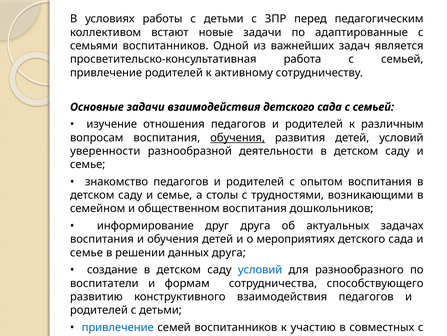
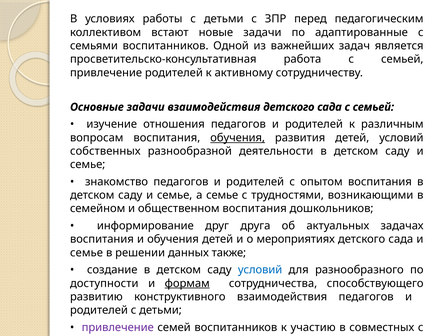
уверенности: уверенности -> собственных
а столы: столы -> семье
данных друга: друга -> также
воспитатели: воспитатели -> доступности
формам underline: none -> present
привлечение at (118, 327) colour: blue -> purple
